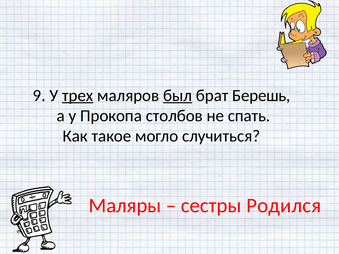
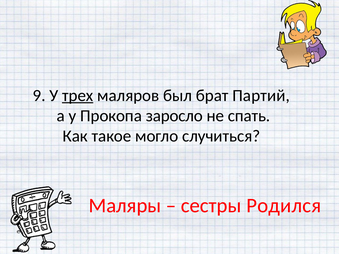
был underline: present -> none
Берешь: Берешь -> Партий
столбов: столбов -> заросло
